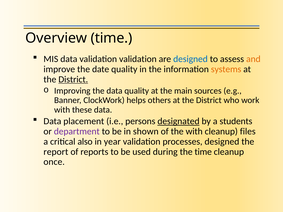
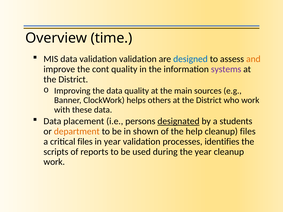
date: date -> cont
systems colour: orange -> purple
District at (73, 79) underline: present -> none
department colour: purple -> orange
the with: with -> help
critical also: also -> files
processes designed: designed -> identifies
report: report -> scripts
the time: time -> year
once at (54, 162): once -> work
